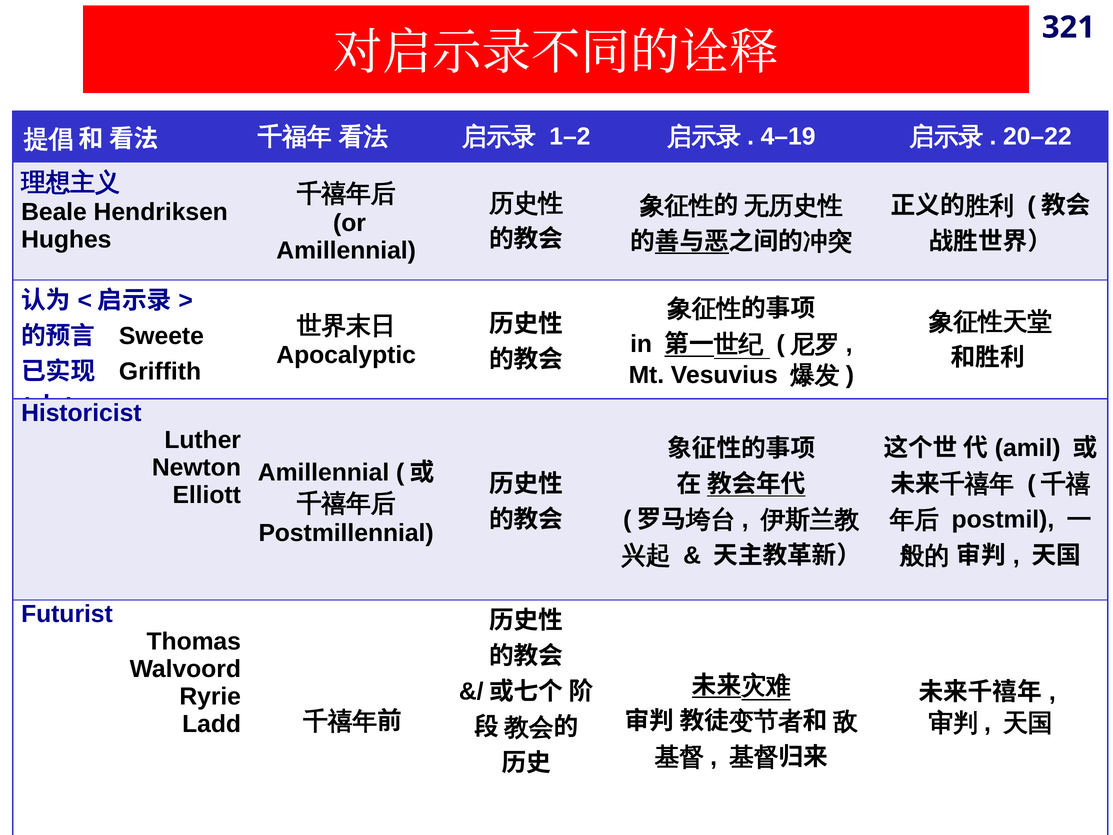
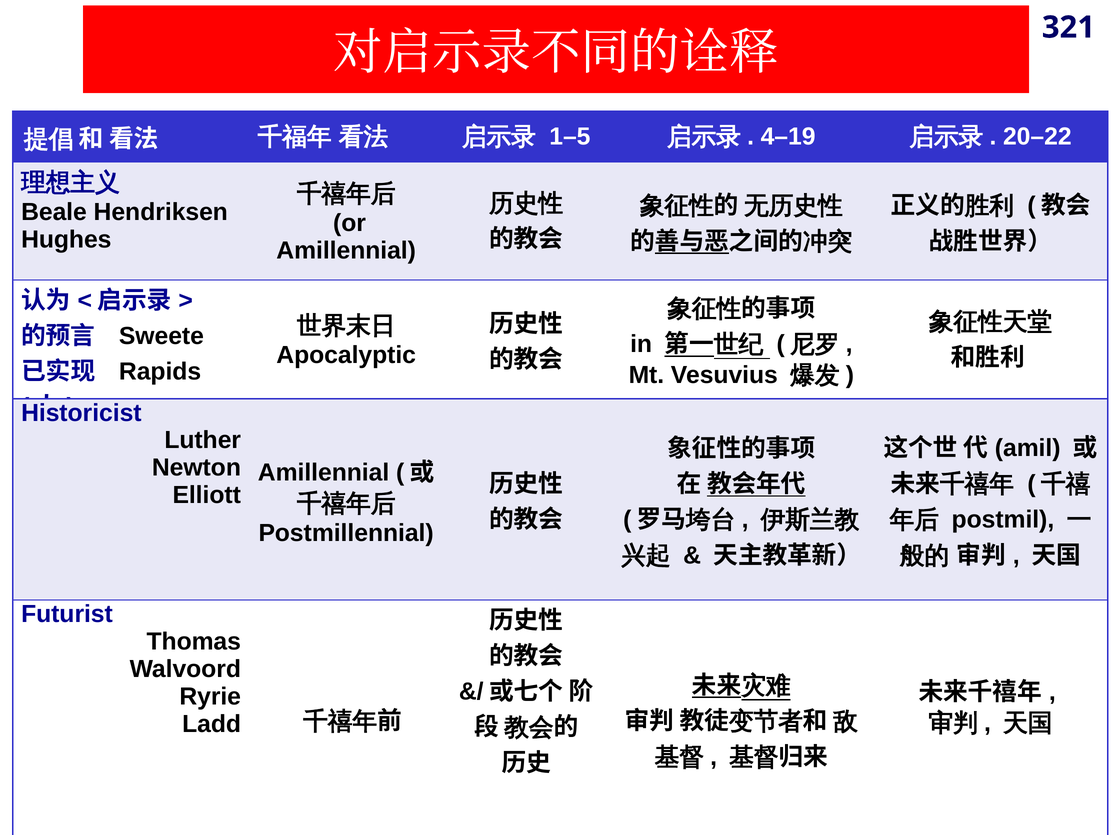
1–2: 1–2 -> 1–5
Griffith: Griffith -> Rapids
